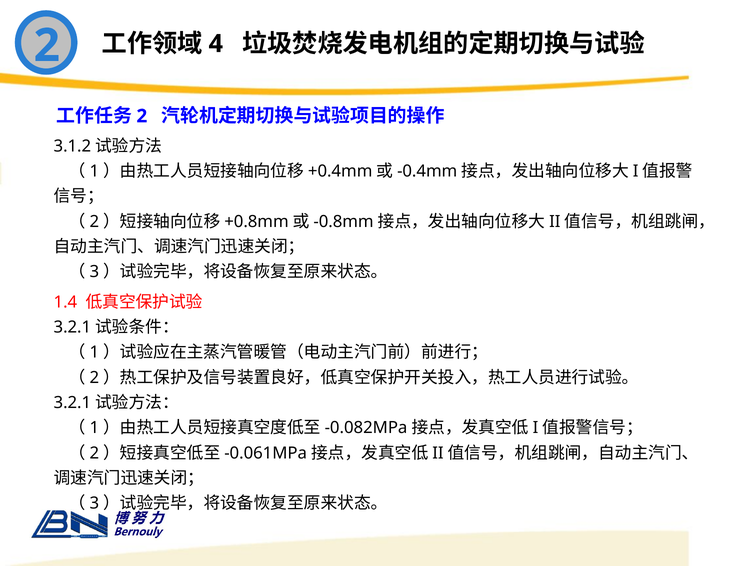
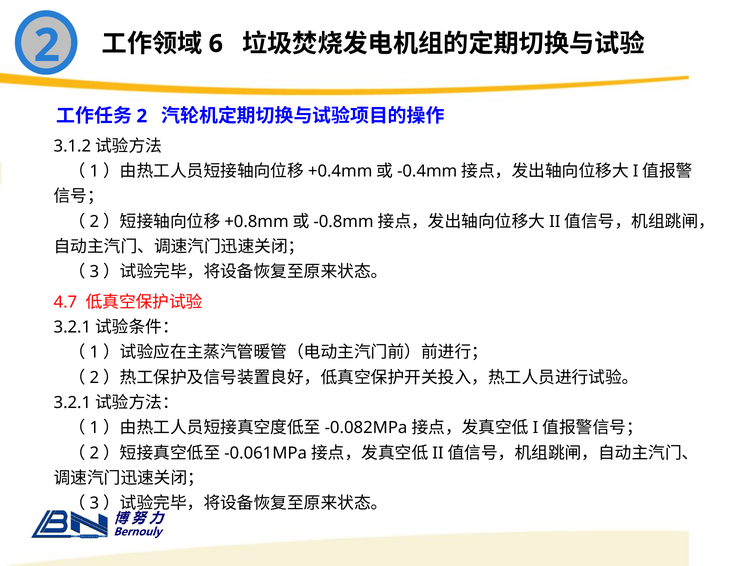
4: 4 -> 6
1.4: 1.4 -> 4.7
